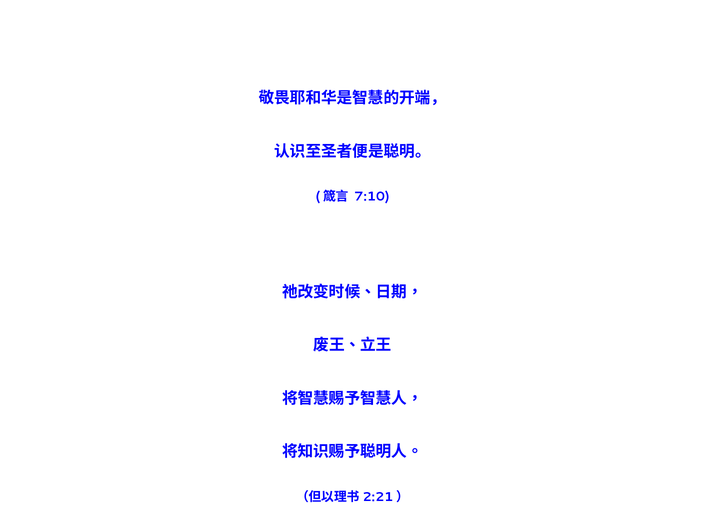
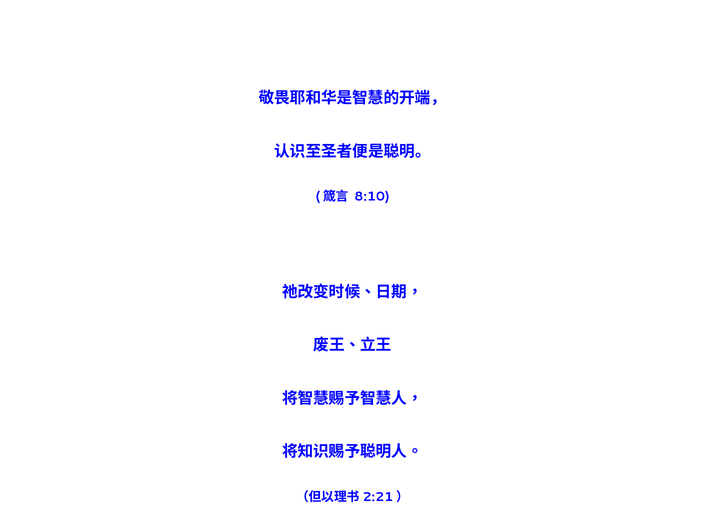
7:10: 7:10 -> 8:10
